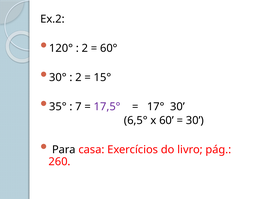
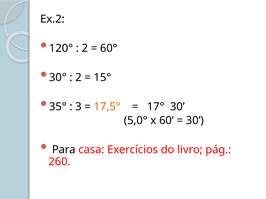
7: 7 -> 3
17,5° colour: purple -> orange
6,5°: 6,5° -> 5,0°
